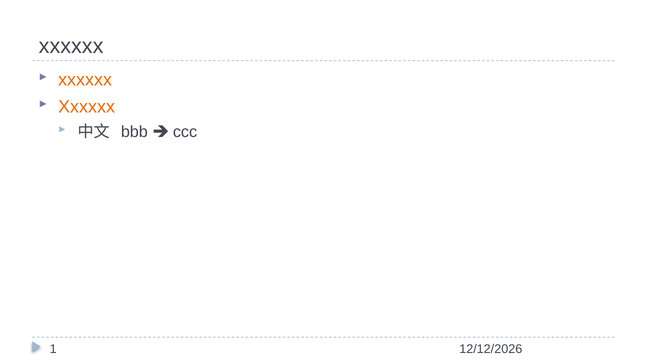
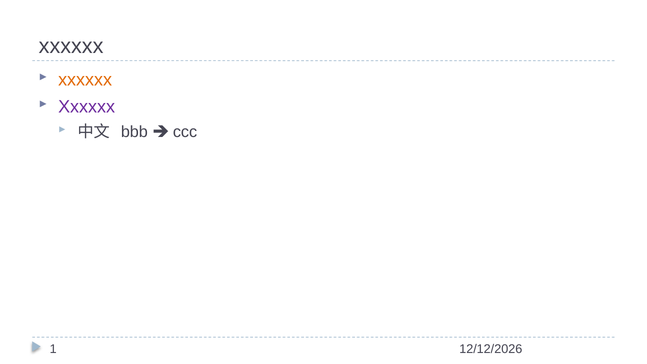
Xxxxxx at (87, 107) colour: orange -> purple
